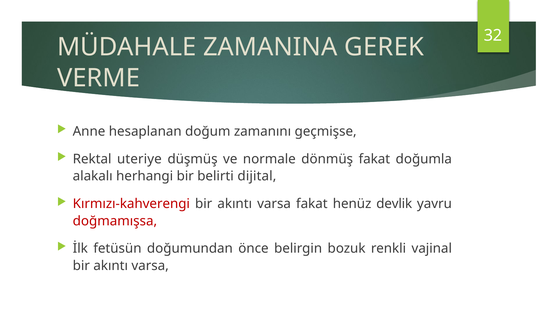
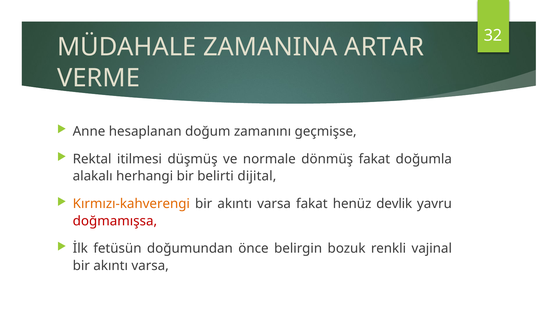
GEREK: GEREK -> ARTAR
uteriye: uteriye -> itilmesi
Kırmızı-kahverengi colour: red -> orange
